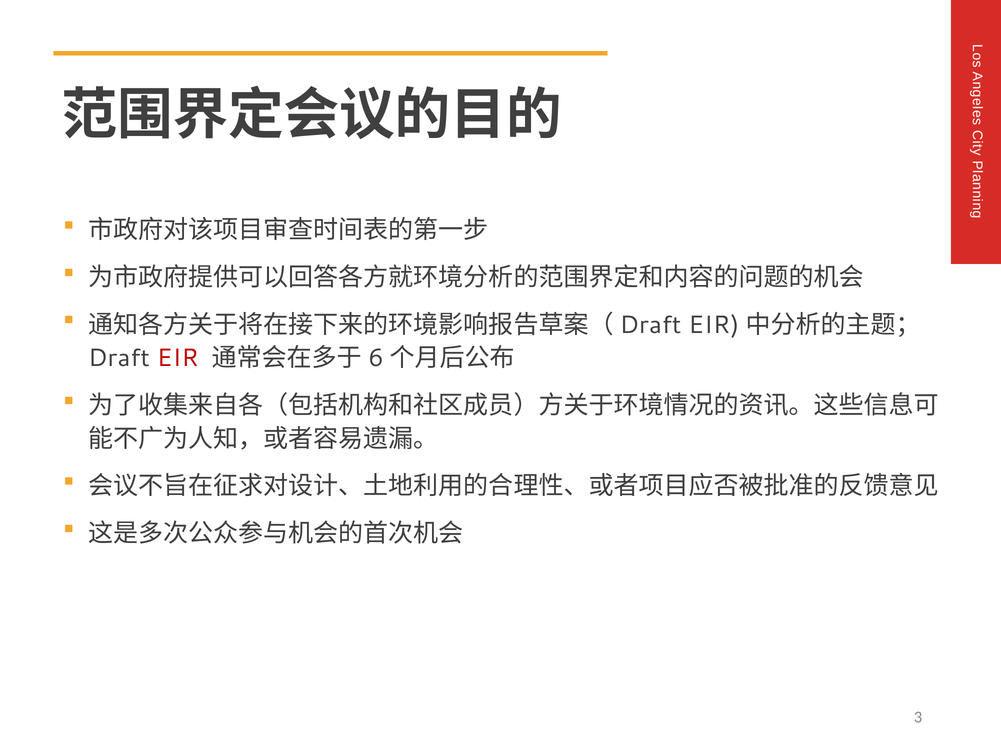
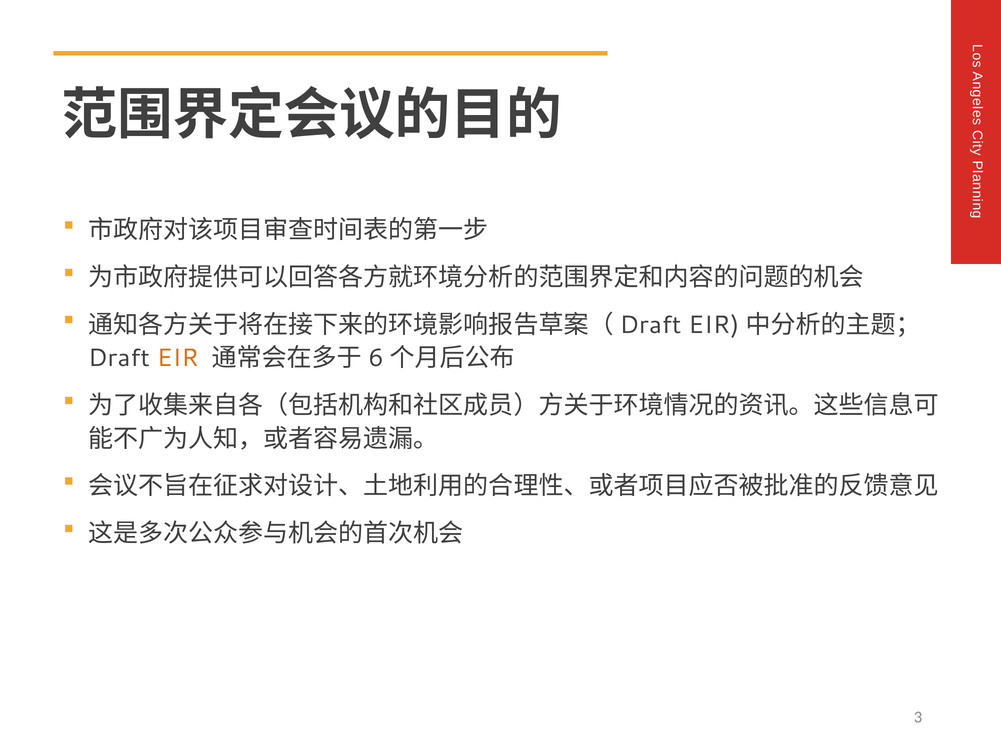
EIR colour: red -> orange
